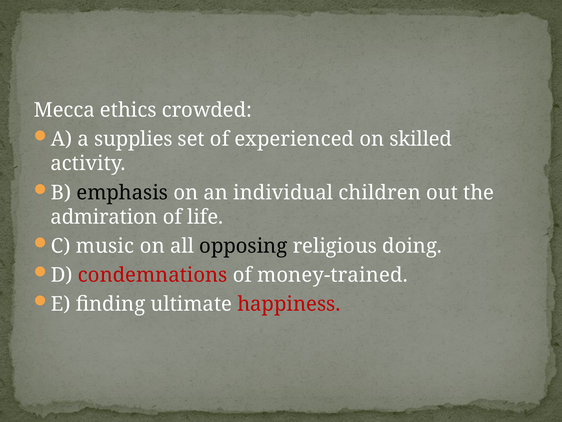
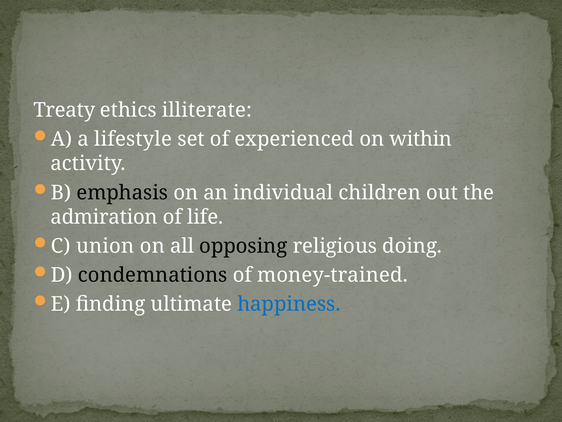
Mecca: Mecca -> Treaty
crowded: crowded -> illiterate
supplies: supplies -> lifestyle
skilled: skilled -> within
music: music -> union
condemnations colour: red -> black
happiness colour: red -> blue
